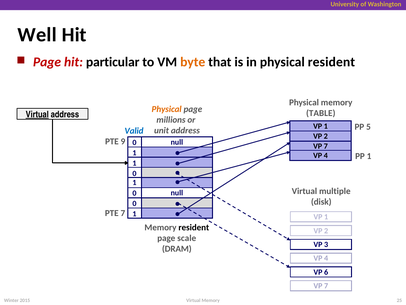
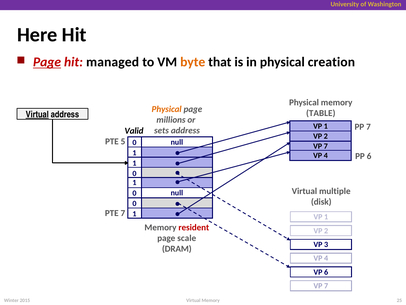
Well: Well -> Here
Page at (47, 62) underline: none -> present
particular: particular -> managed
physical resident: resident -> creation
PP 5: 5 -> 7
unit: unit -> sets
Valid colour: blue -> black
9: 9 -> 5
PP 1: 1 -> 6
resident at (194, 227) colour: black -> red
